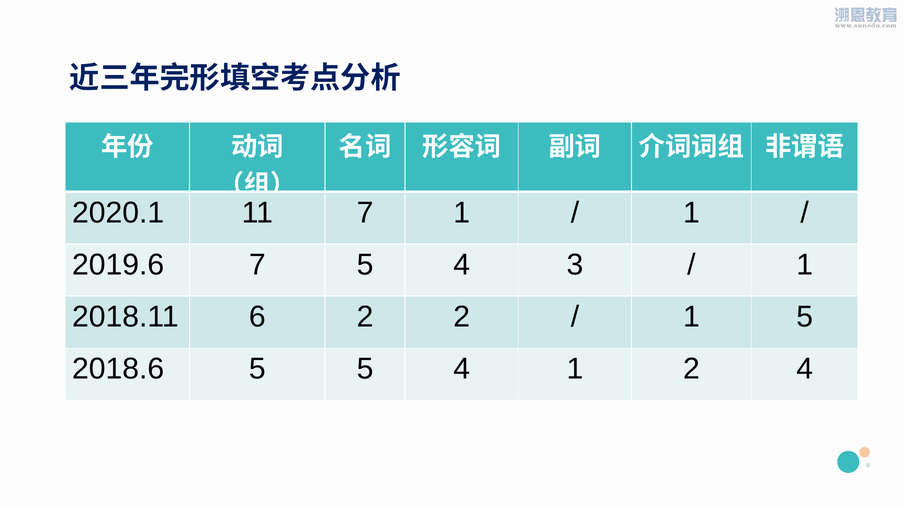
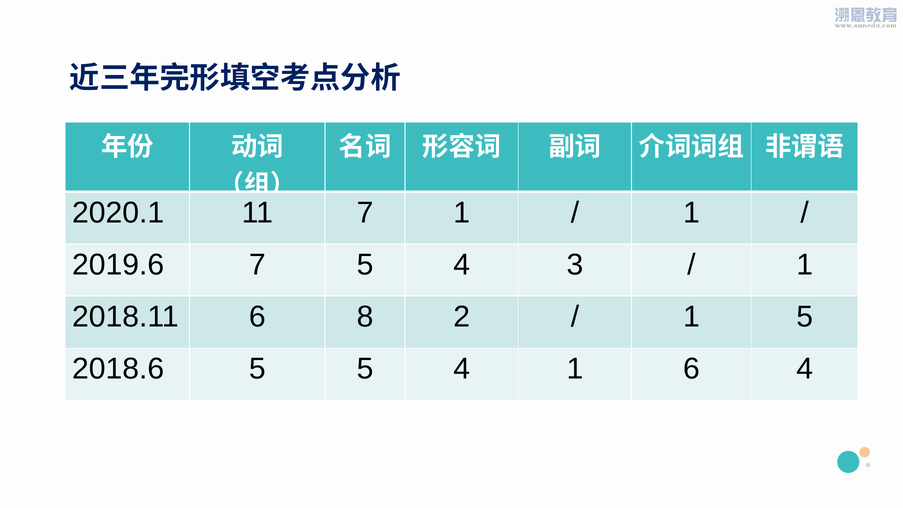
6 2: 2 -> 8
1 2: 2 -> 6
